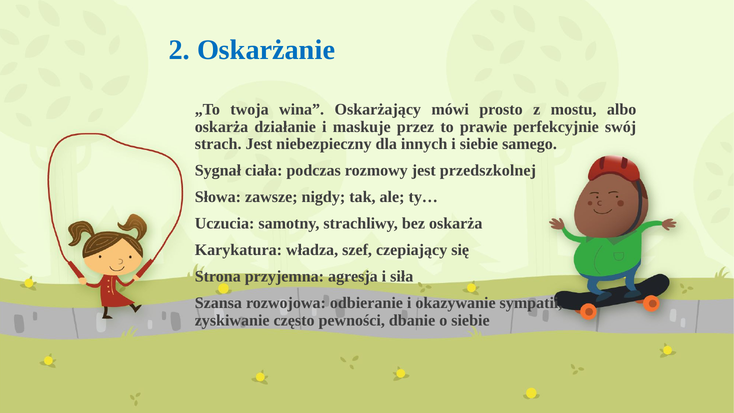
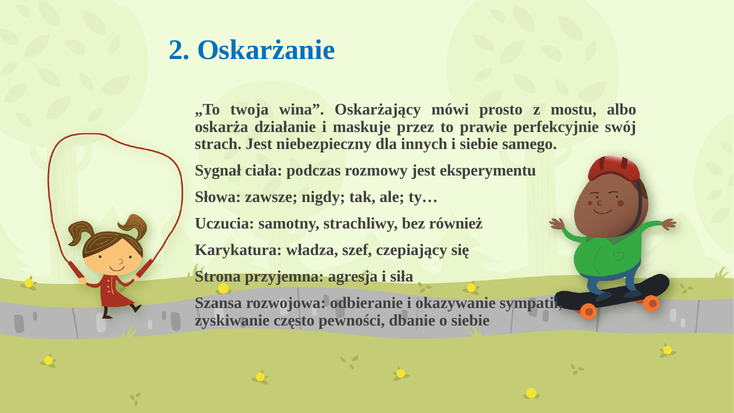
przedszkolnej: przedszkolnej -> eksperymentu
bez oskarża: oskarża -> również
